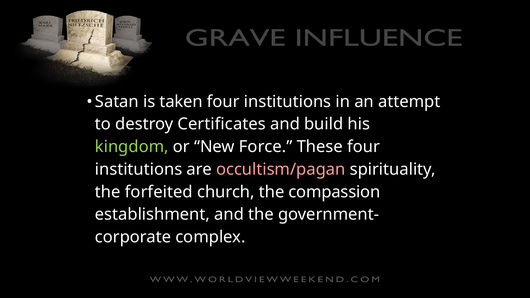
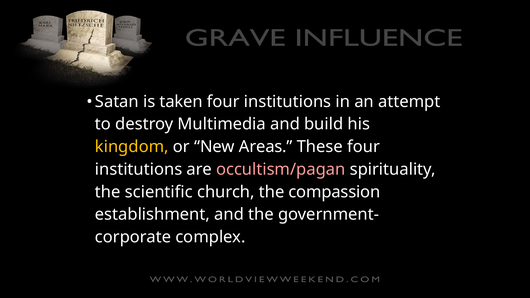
Certificates: Certificates -> Multimedia
kingdom colour: light green -> yellow
Force: Force -> Areas
forfeited: forfeited -> scientific
